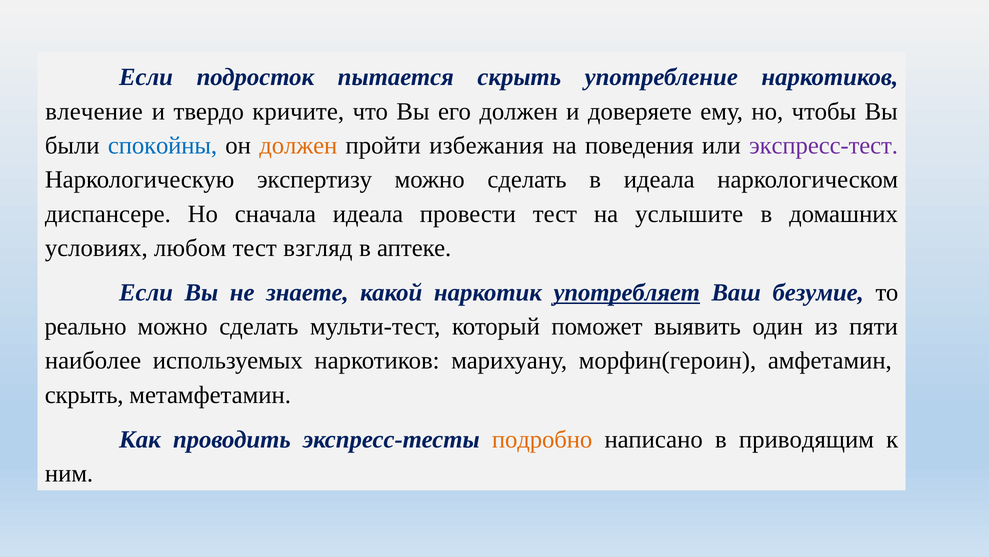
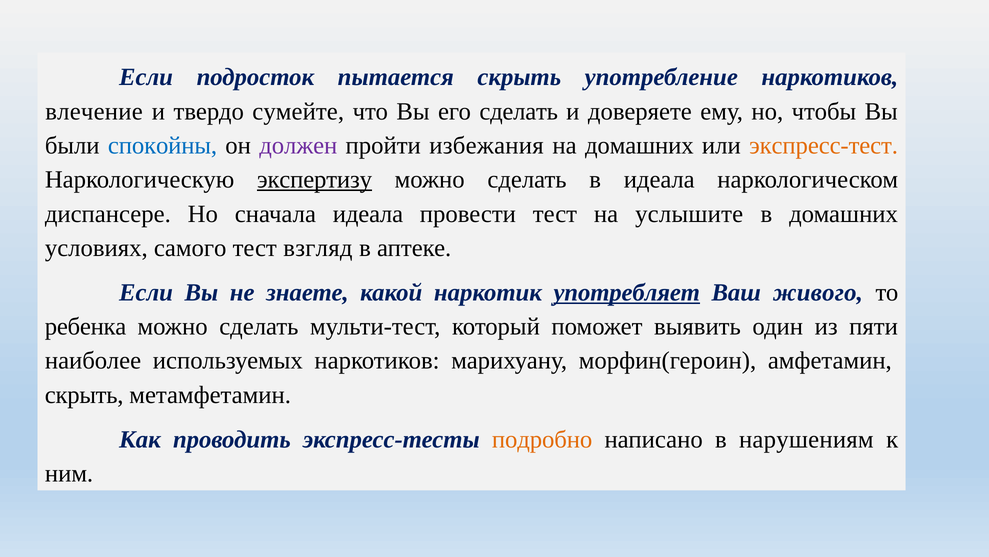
кричите: кричите -> сумейте
его должен: должен -> сделать
должен at (298, 145) colour: orange -> purple
на поведения: поведения -> домашних
экспресс-тест colour: purple -> orange
экспертизу underline: none -> present
любом: любом -> самого
безумие: безумие -> живого
реально: реально -> ребенка
приводящим: приводящим -> нарушениям
